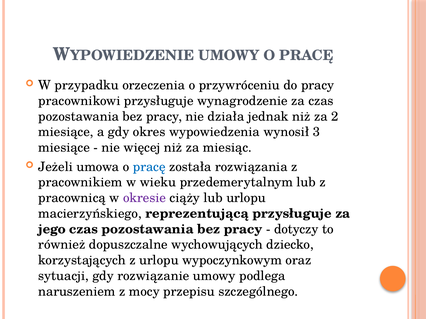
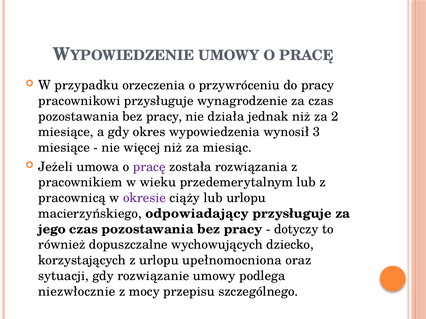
pracę at (149, 167) colour: blue -> purple
reprezentującą: reprezentującą -> odpowiadający
wypoczynkowym: wypoczynkowym -> upełnomocniona
naruszeniem: naruszeniem -> niezwłocznie
